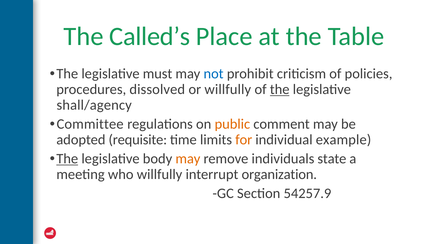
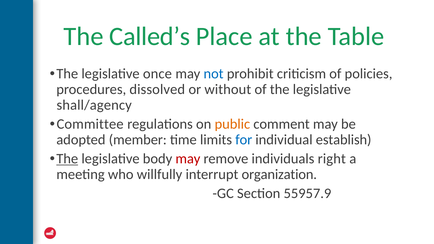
must: must -> once
or willfully: willfully -> without
the at (280, 90) underline: present -> none
requisite: requisite -> member
for colour: orange -> blue
example: example -> establish
may at (188, 159) colour: orange -> red
state: state -> right
54257.9: 54257.9 -> 55957.9
